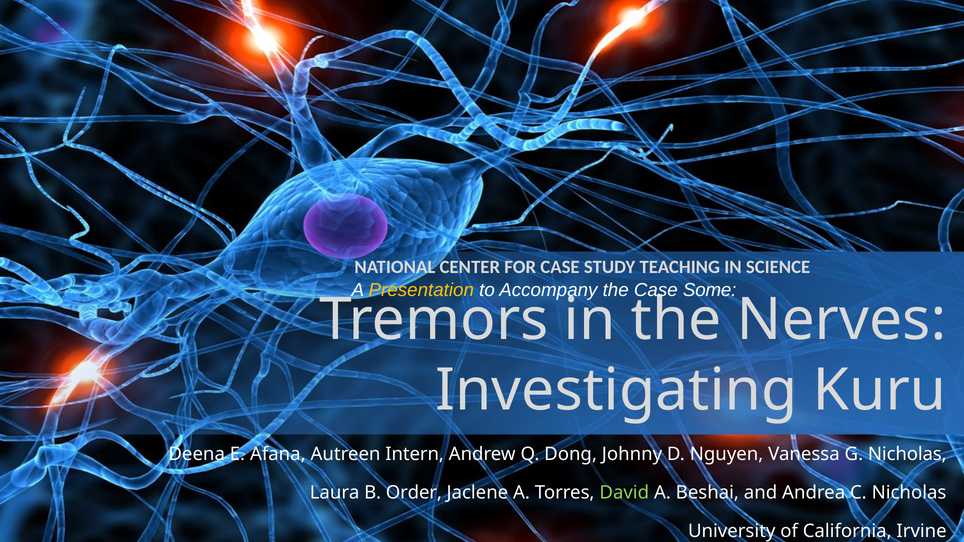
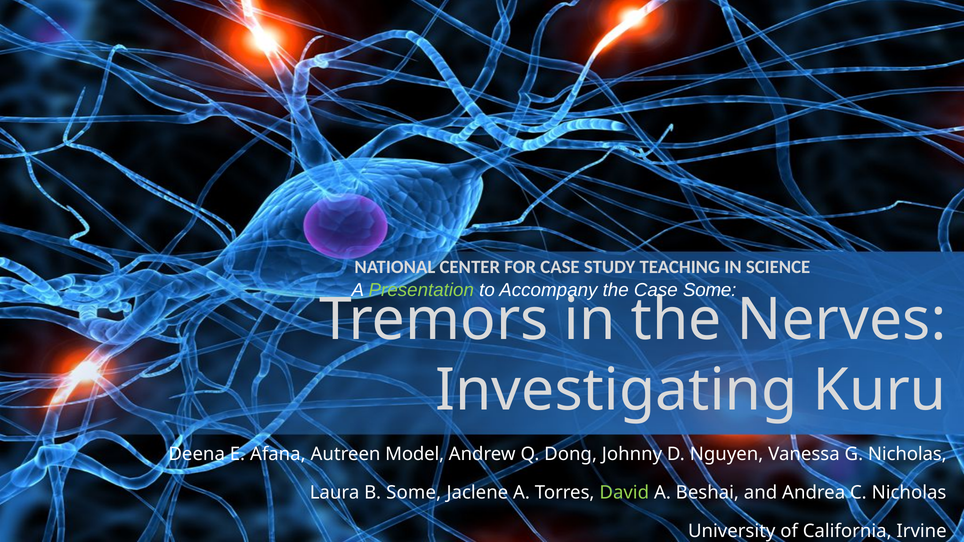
Presentation colour: yellow -> light green
Intern: Intern -> Model
B Order: Order -> Some
